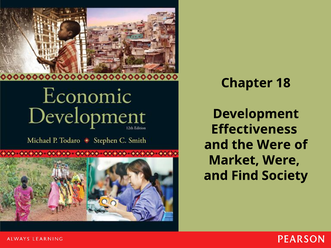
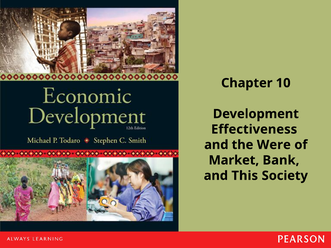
18: 18 -> 10
Market Were: Were -> Bank
Find: Find -> This
